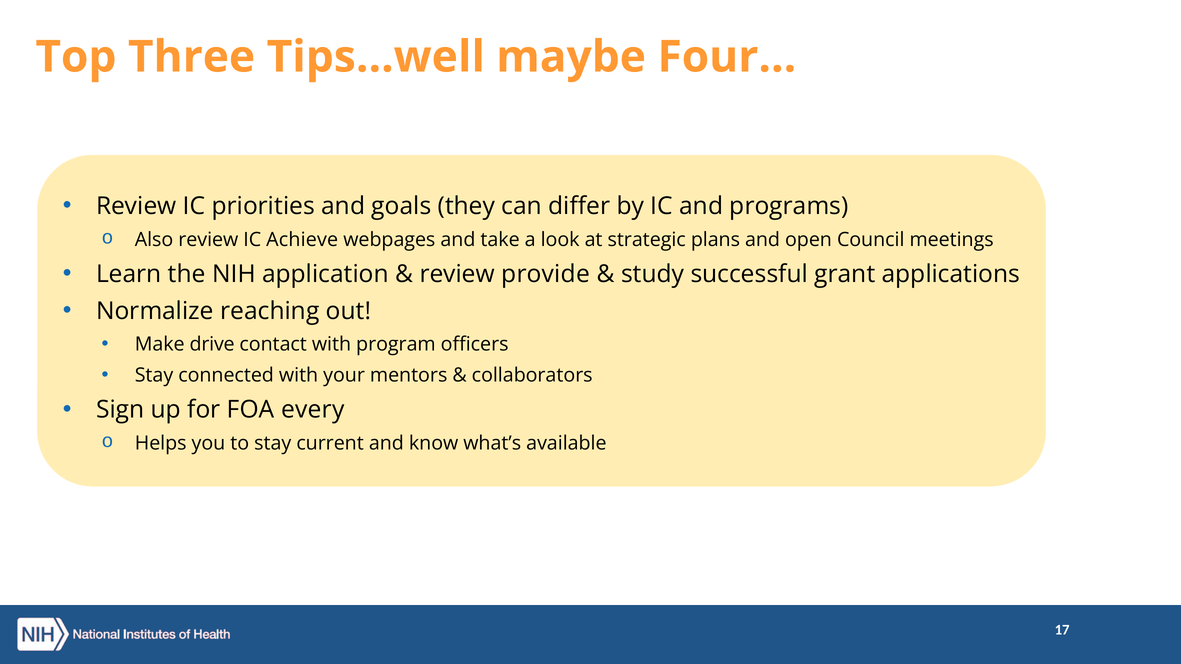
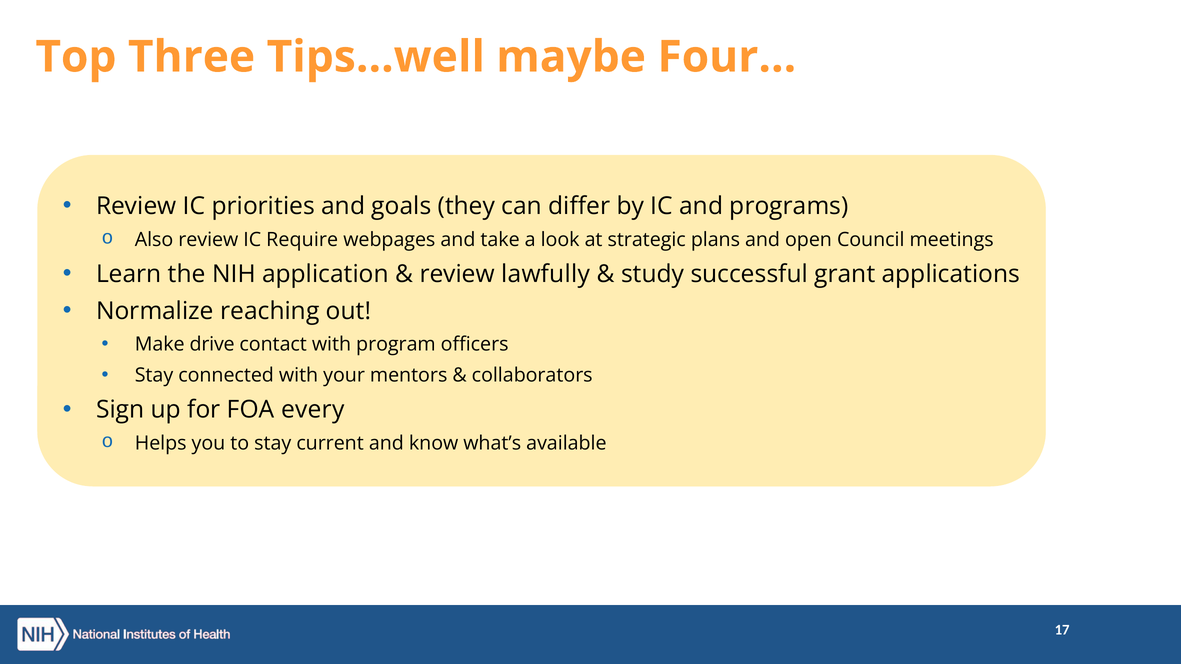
Achieve: Achieve -> Require
provide: provide -> lawfully
